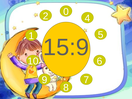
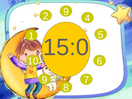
2 0: 0 -> 9
15:9: 15:9 -> 15:0
